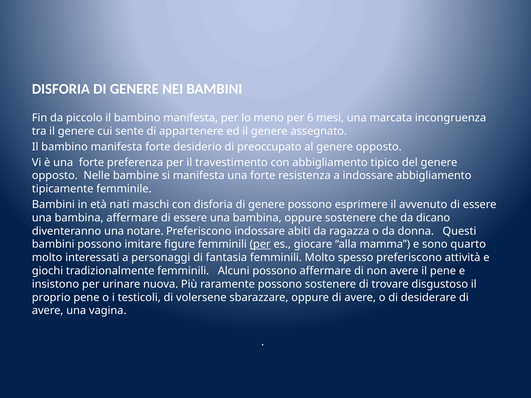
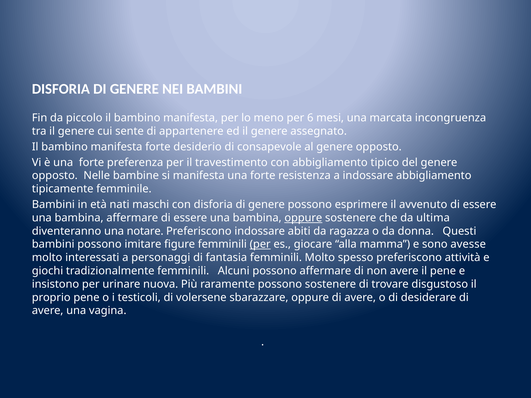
preoccupato: preoccupato -> consapevole
oppure at (303, 218) underline: none -> present
dicano: dicano -> ultima
quarto: quarto -> avesse
